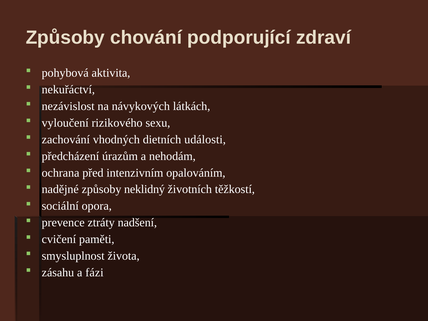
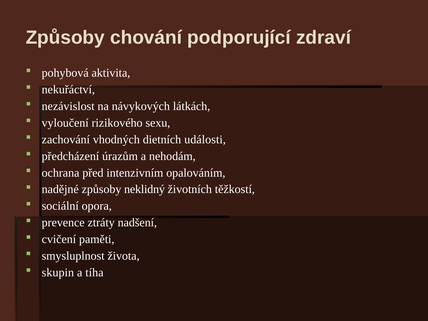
zásahu: zásahu -> skupin
fázi: fázi -> tíha
